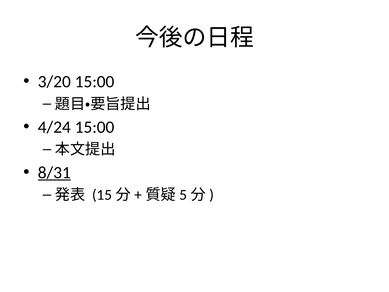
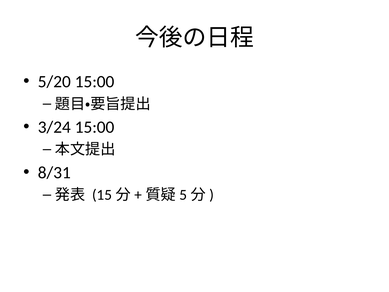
3/20: 3/20 -> 5/20
4/24: 4/24 -> 3/24
8/31 underline: present -> none
